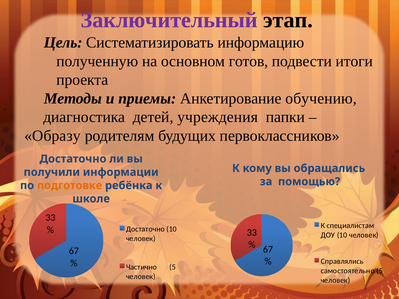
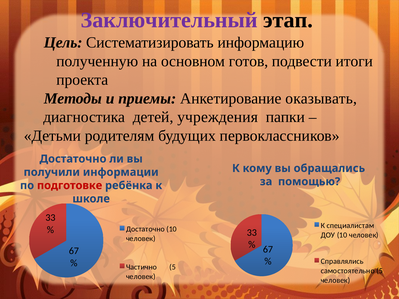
обучению: обучению -> оказывать
Образу: Образу -> Детьми
подготовке colour: orange -> red
